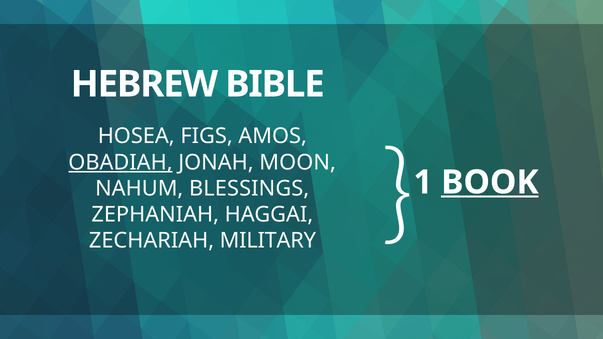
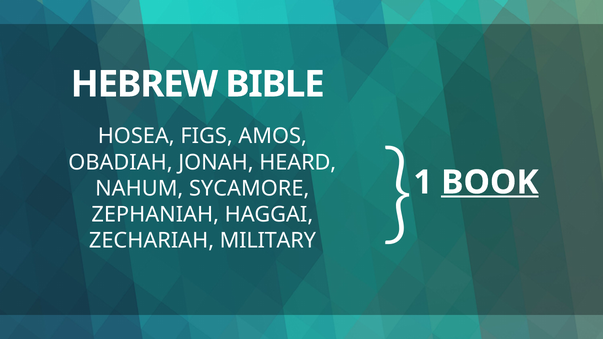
OBADIAH underline: present -> none
MOON: MOON -> HEARD
BLESSINGS: BLESSINGS -> SYCAMORE
